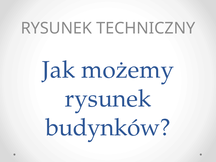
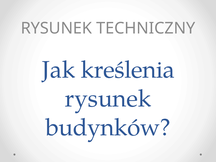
możemy: możemy -> kreślenia
